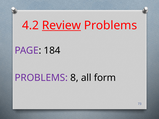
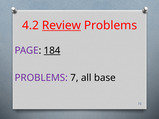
184 underline: none -> present
8: 8 -> 7
form: form -> base
